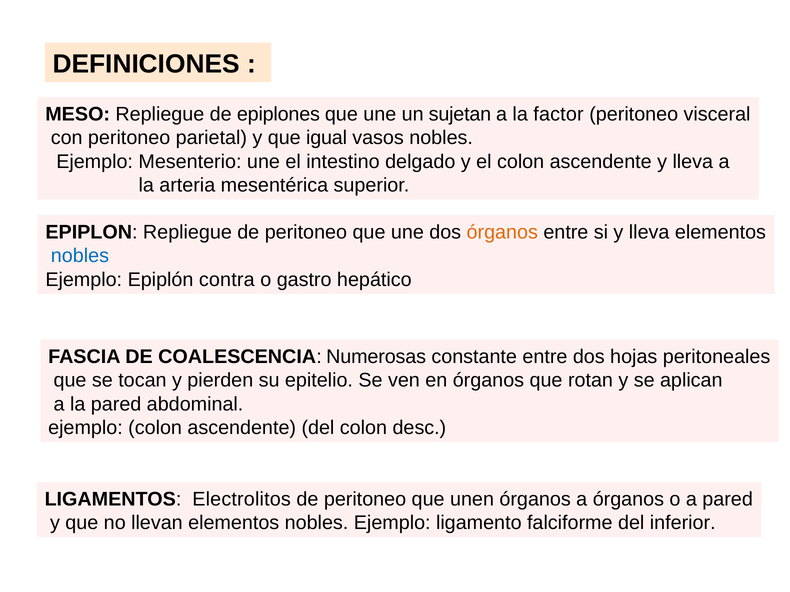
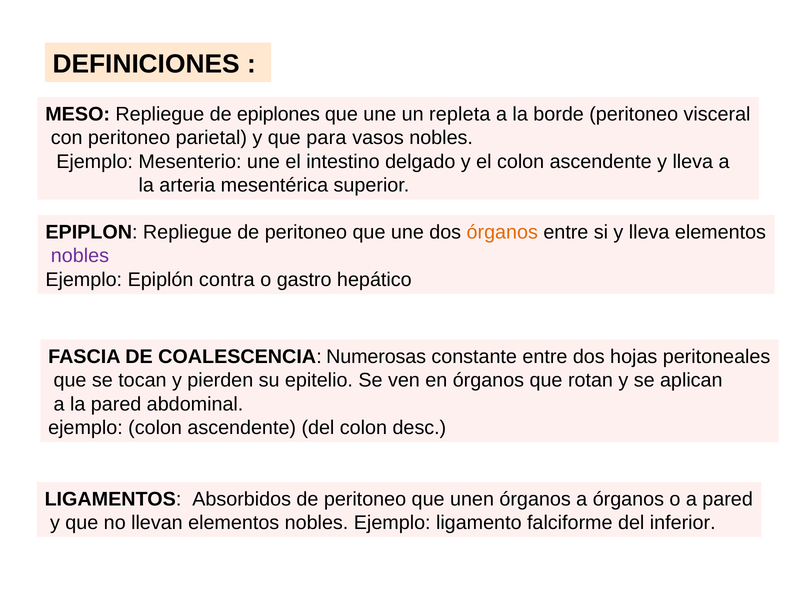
sujetan: sujetan -> repleta
factor: factor -> borde
igual: igual -> para
nobles at (80, 256) colour: blue -> purple
Electrolitos: Electrolitos -> Absorbidos
